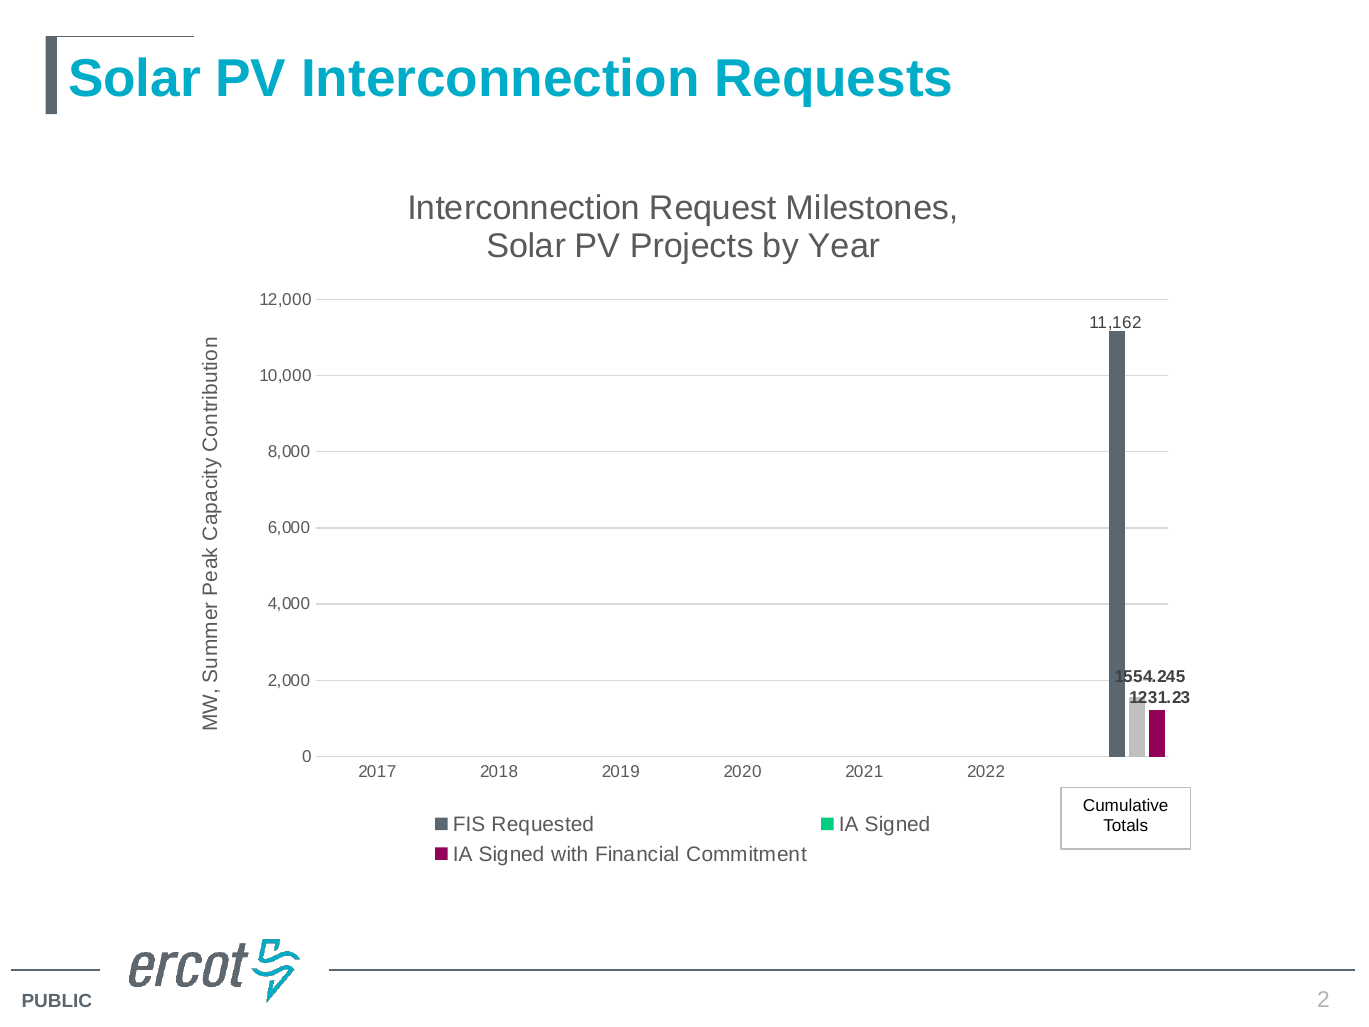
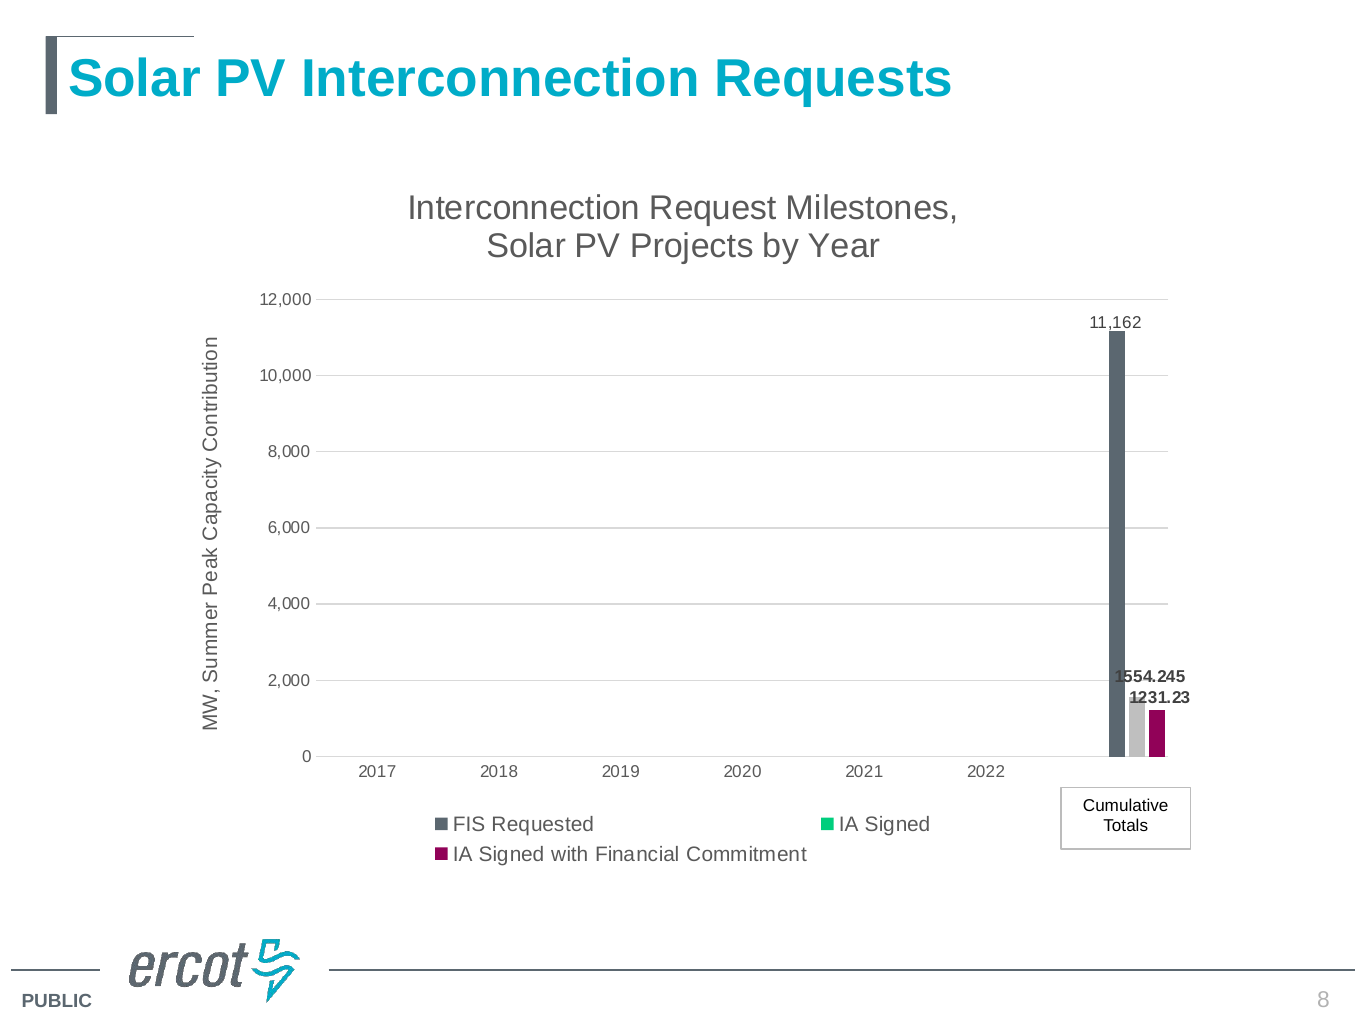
2: 2 -> 8
